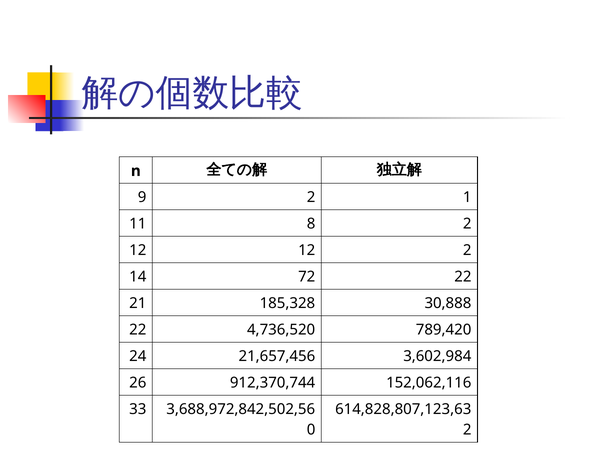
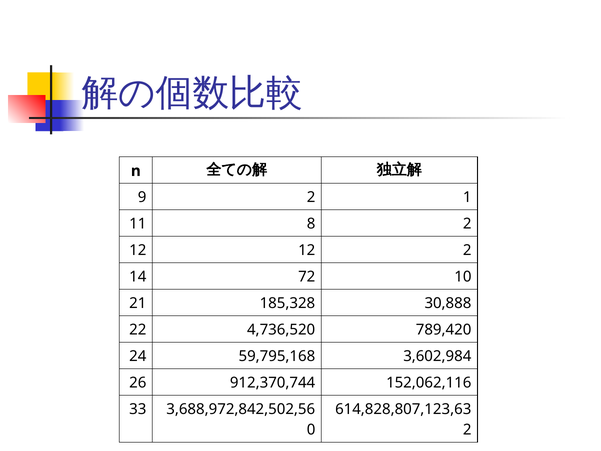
72 22: 22 -> 10
21,657,456: 21,657,456 -> 59,795,168
